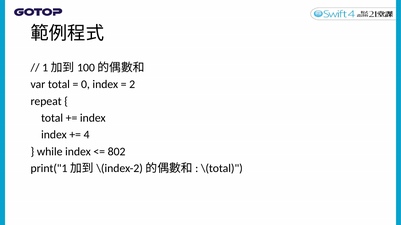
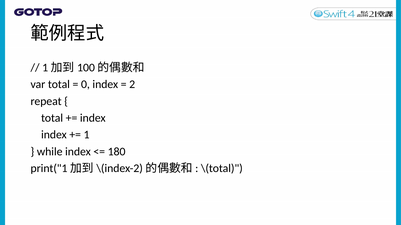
4: 4 -> 1
802: 802 -> 180
